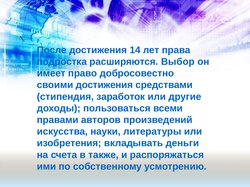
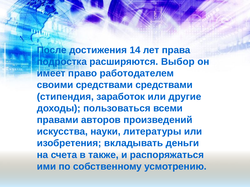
добросовестно: добросовестно -> работодателем
своими достижения: достижения -> средствами
